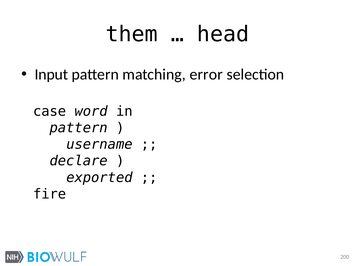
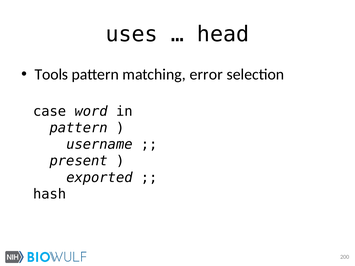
them: them -> uses
Input: Input -> Tools
declare: declare -> present
fire: fire -> hash
